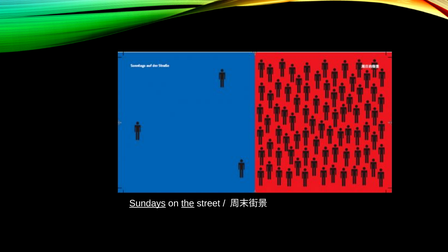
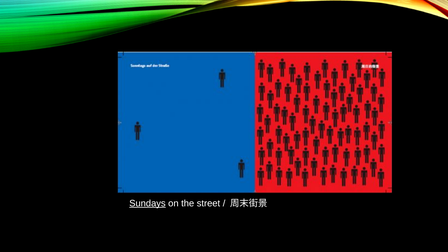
the underline: present -> none
